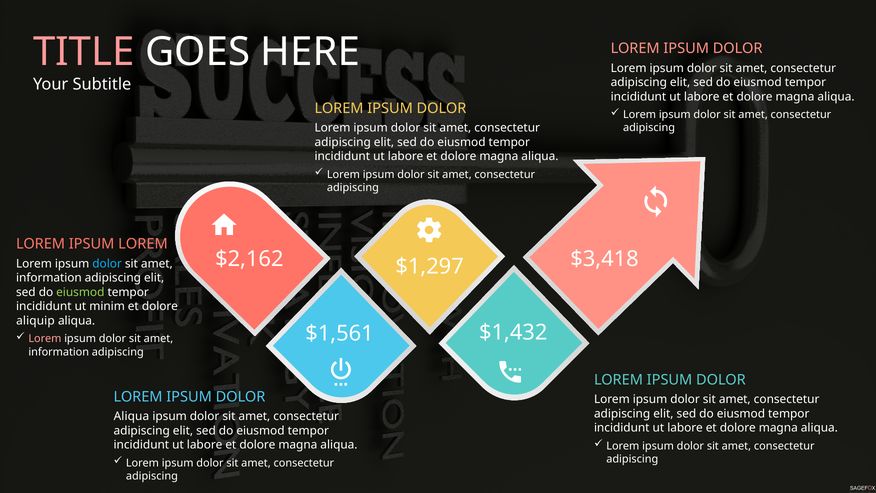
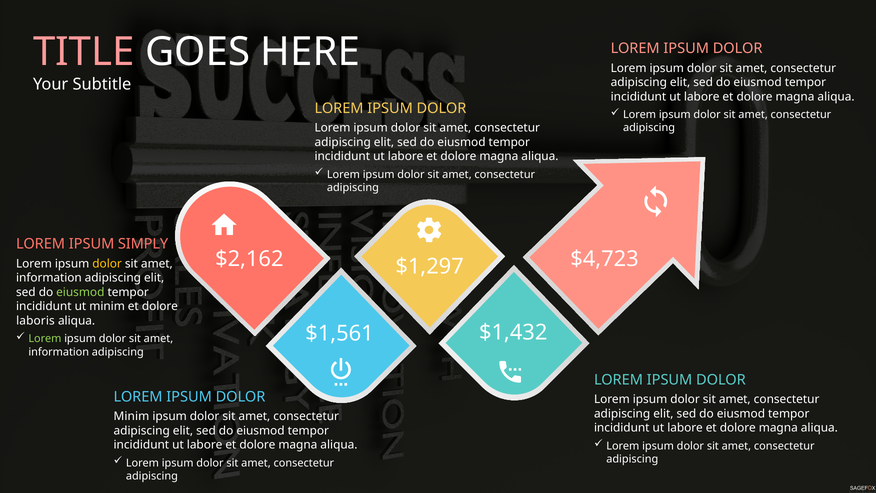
IPSUM LOREM: LOREM -> SIMPLY
$3,418: $3,418 -> $4,723
dolor at (107, 264) colour: light blue -> yellow
aliquip: aliquip -> laboris
Lorem at (45, 339) colour: pink -> light green
Aliqua at (131, 416): Aliqua -> Minim
